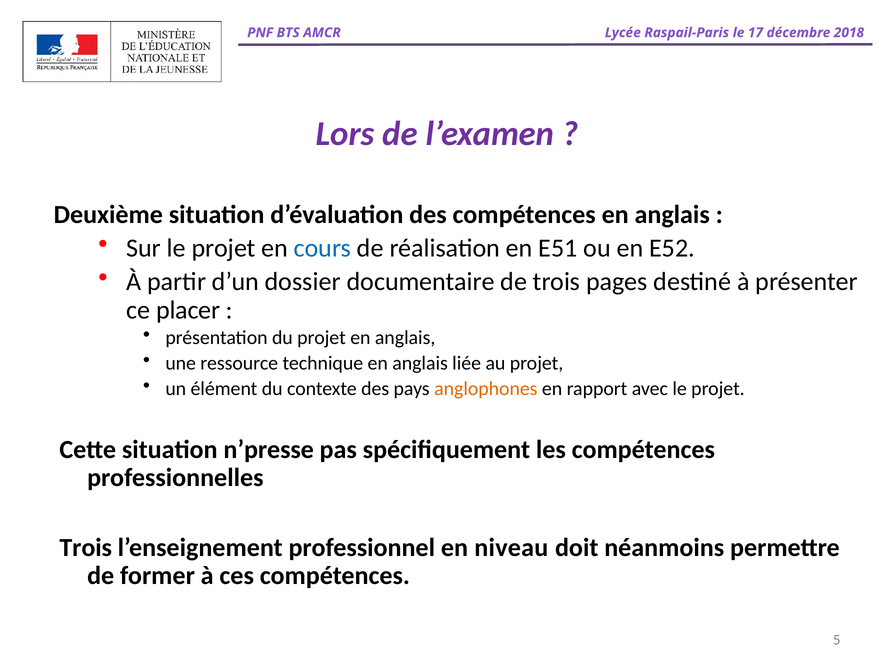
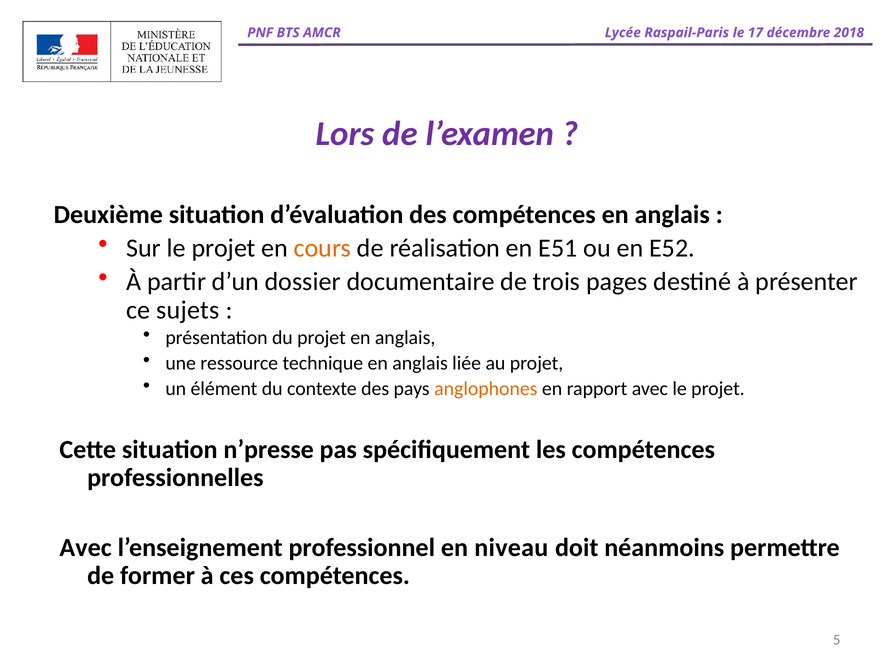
cours colour: blue -> orange
placer: placer -> sujets
Trois at (86, 548): Trois -> Avec
